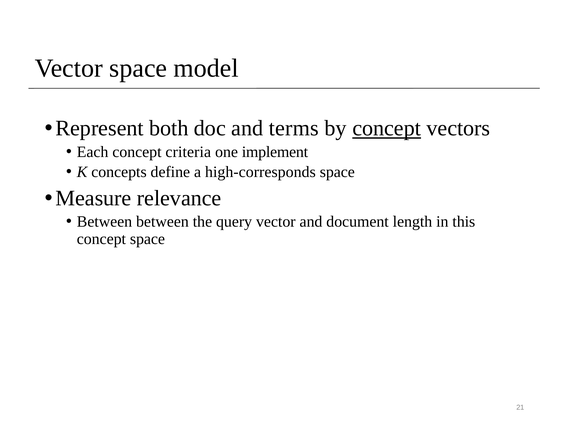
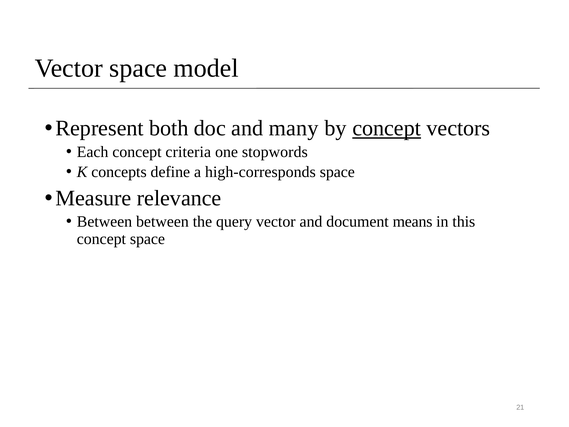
terms: terms -> many
implement: implement -> stopwords
length: length -> means
